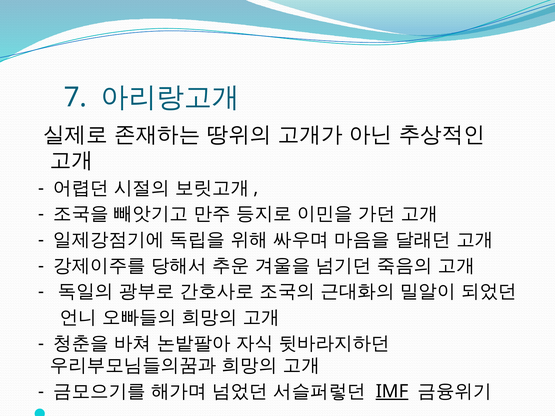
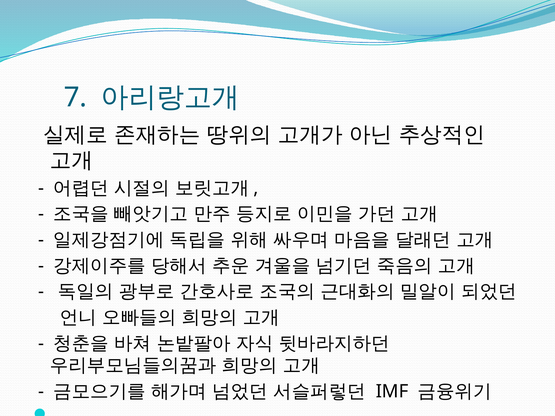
IMF underline: present -> none
